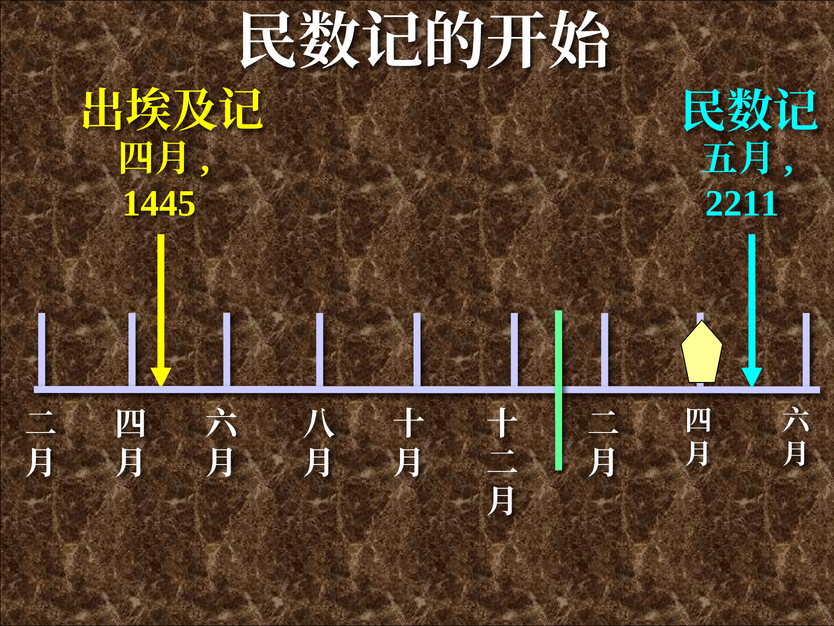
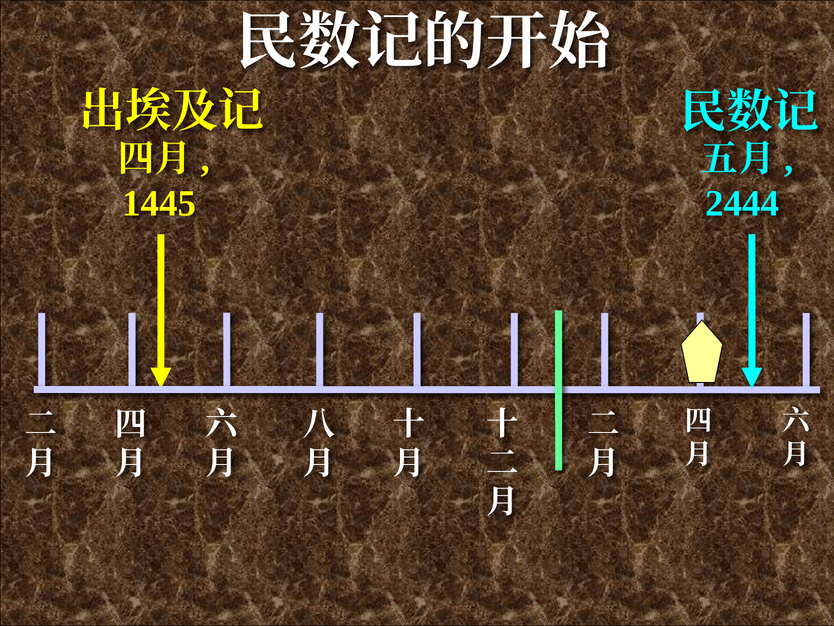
2211: 2211 -> 2444
